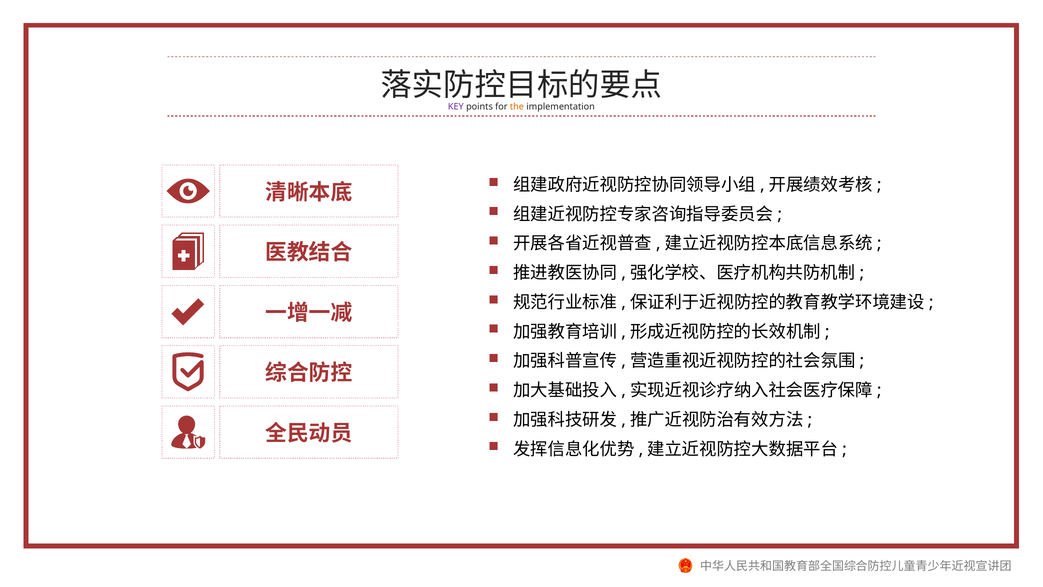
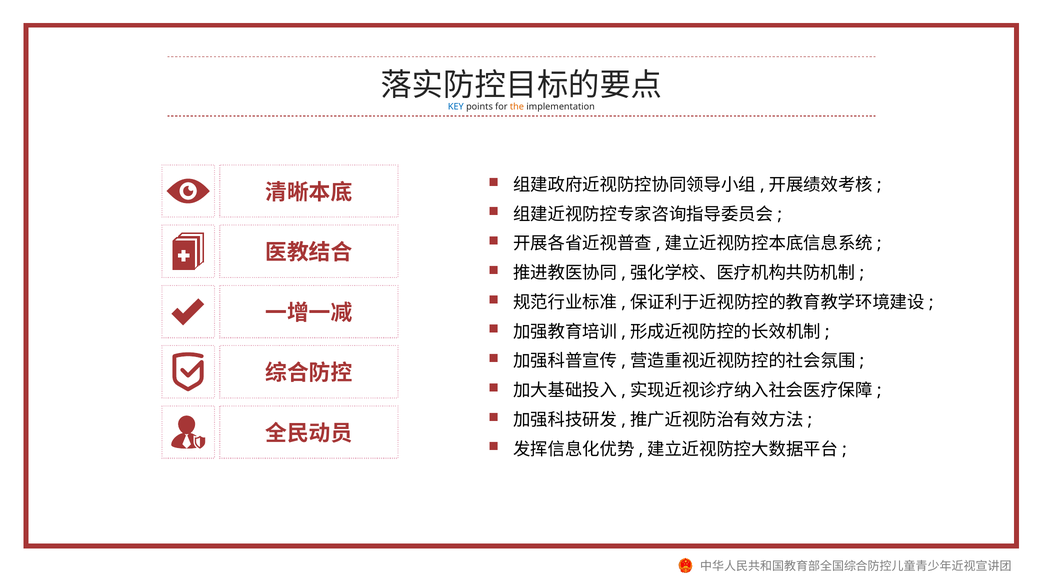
KEY colour: purple -> blue
